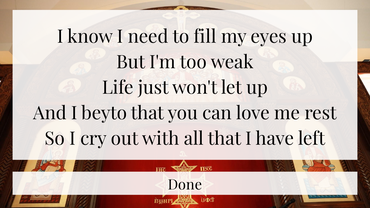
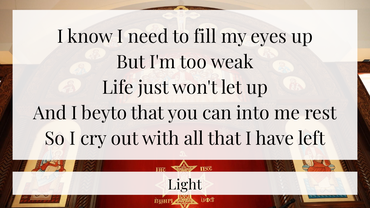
love: love -> into
Done: Done -> Light
